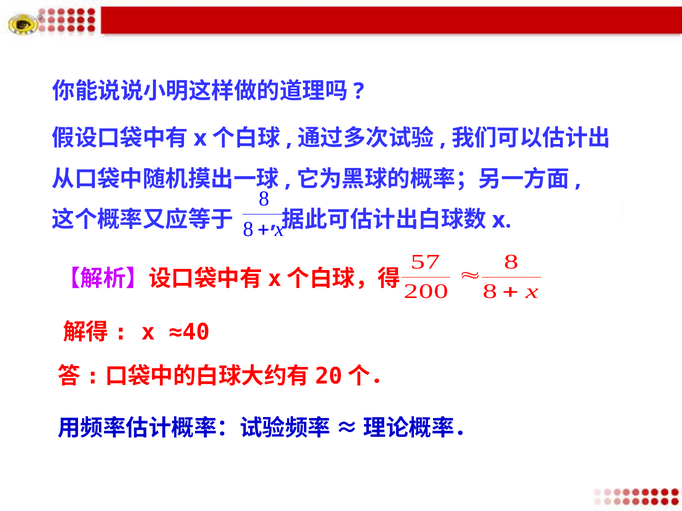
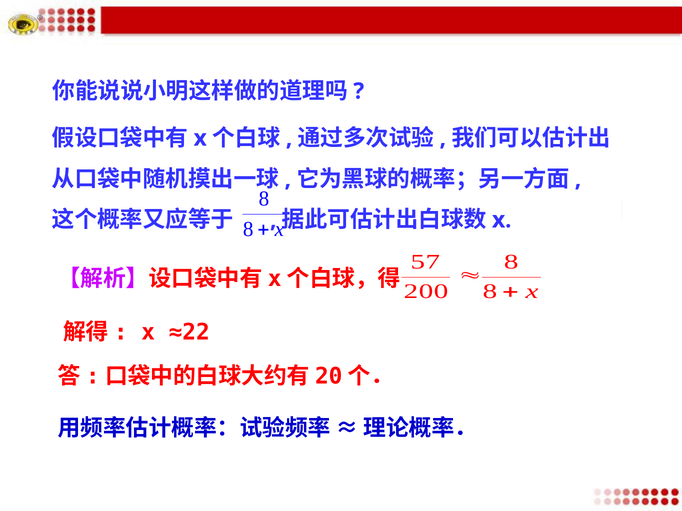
≈40: ≈40 -> ≈22
